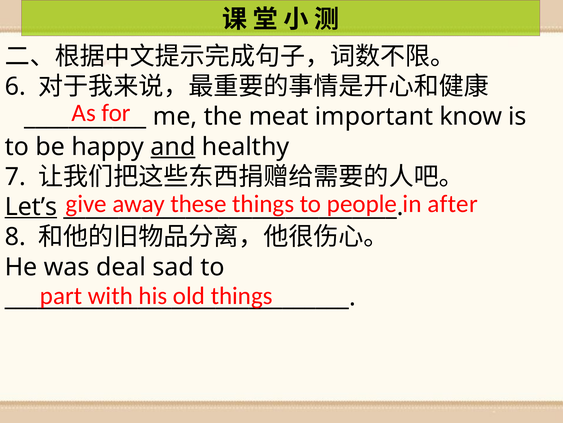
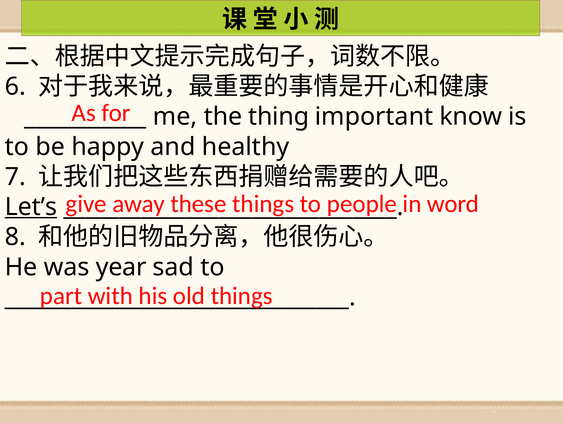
meat: meat -> thing
and underline: present -> none
after: after -> word
deal: deal -> year
